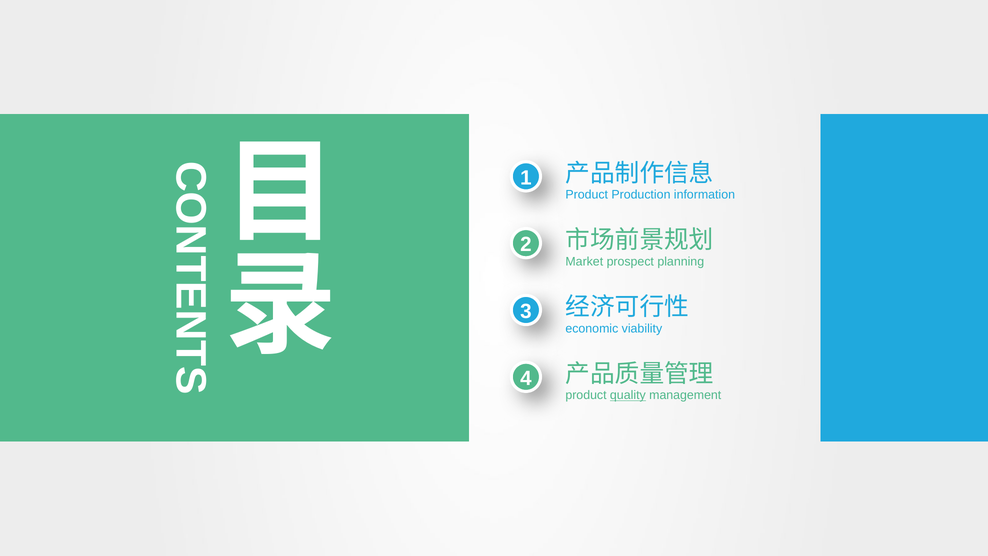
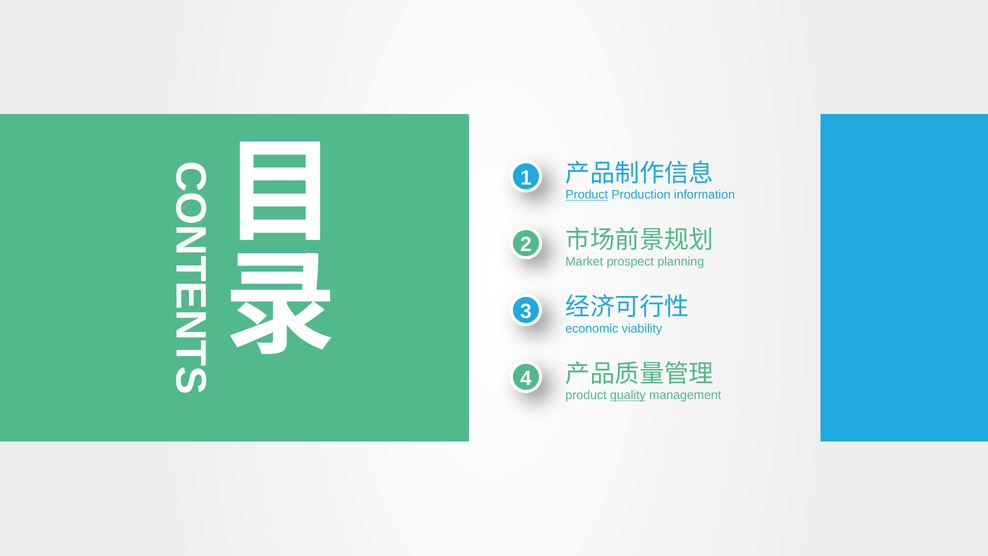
Product at (587, 195) underline: none -> present
